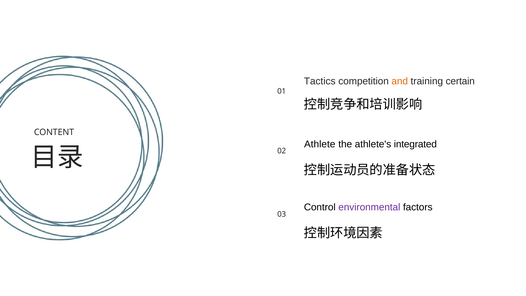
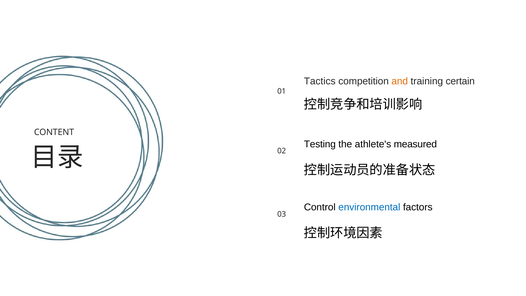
Athlete: Athlete -> Testing
integrated: integrated -> measured
environmental colour: purple -> blue
